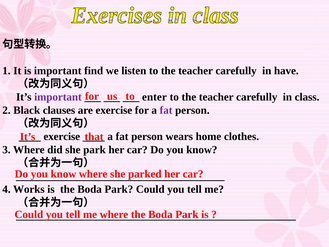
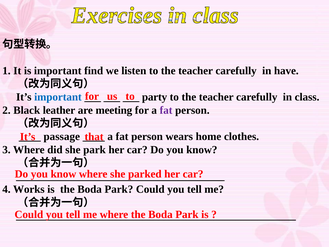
important at (58, 97) colour: purple -> blue
enter: enter -> party
clauses: clauses -> leather
are exercise: exercise -> meeting
exercise at (62, 136): exercise -> passage
